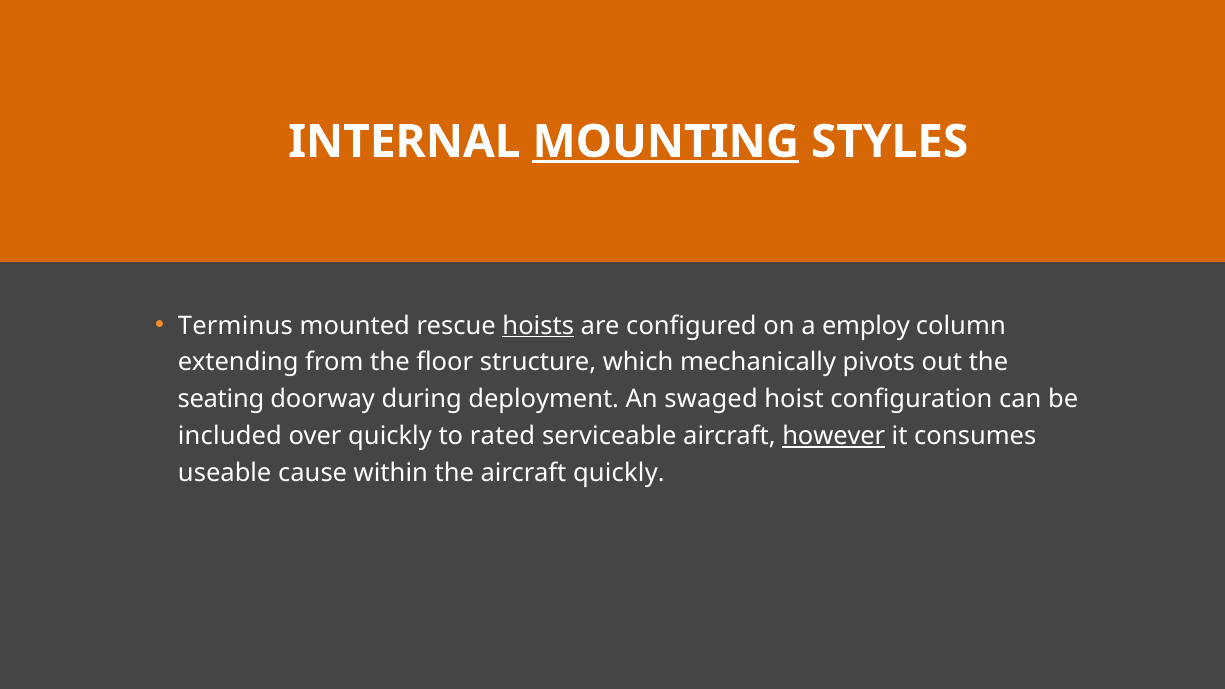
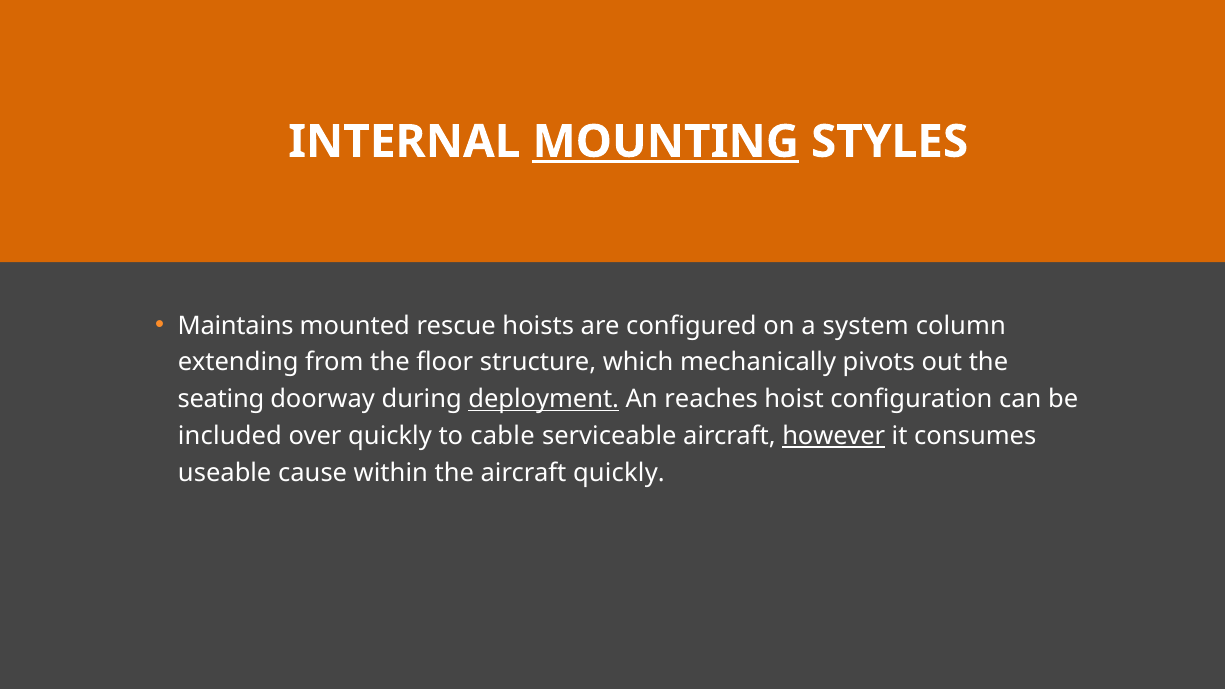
Terminus: Terminus -> Maintains
hoists underline: present -> none
employ: employ -> system
deployment underline: none -> present
swaged: swaged -> reaches
rated: rated -> cable
